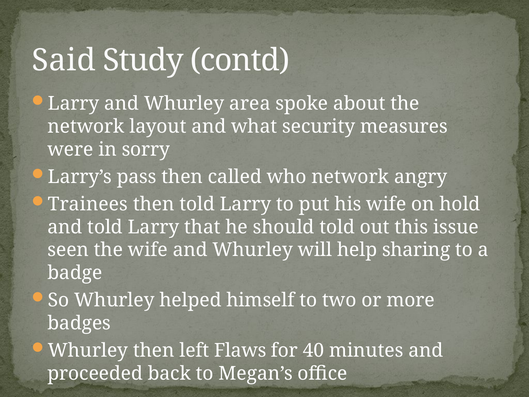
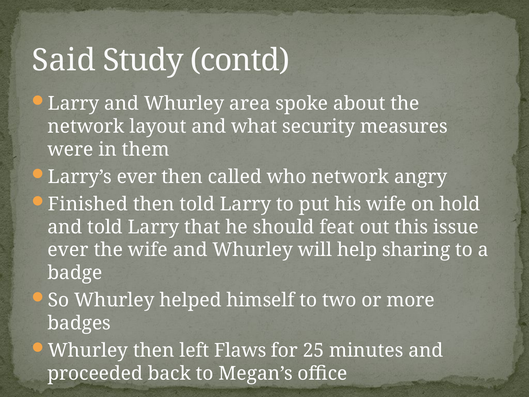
sorry: sorry -> them
Larry’s pass: pass -> ever
Trainees: Trainees -> Finished
should told: told -> feat
seen at (68, 250): seen -> ever
40: 40 -> 25
